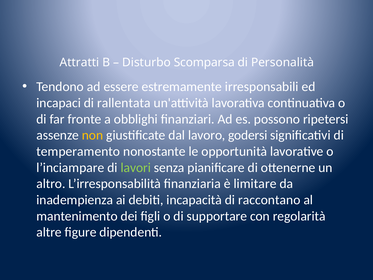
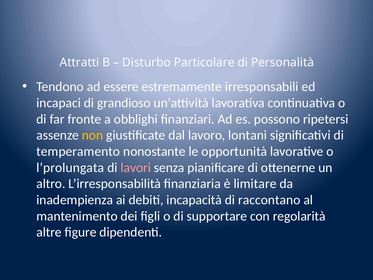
Scomparsa: Scomparsa -> Particolare
rallentata: rallentata -> grandioso
godersi: godersi -> lontani
l’inciampare: l’inciampare -> l’prolungata
lavori colour: light green -> pink
